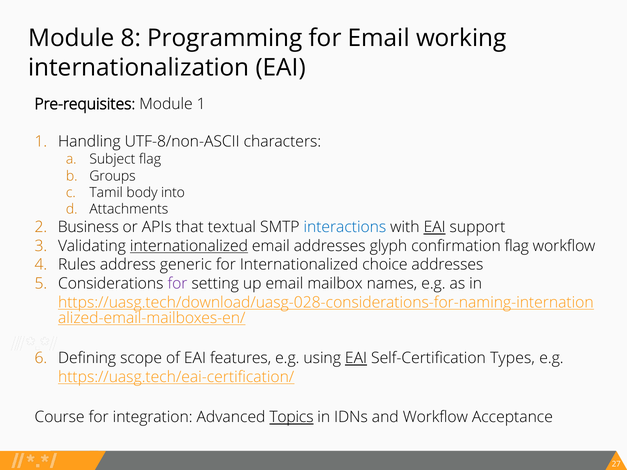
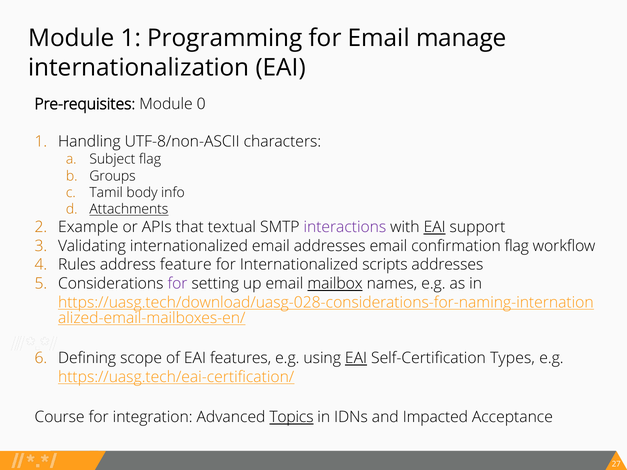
Module 8: 8 -> 1
working: working -> manage
Module 1: 1 -> 0
into: into -> info
Attachments underline: none -> present
Business: Business -> Example
interactions colour: blue -> purple
internationalized at (189, 246) underline: present -> none
addresses glyph: glyph -> email
generic: generic -> feature
choice: choice -> scripts
mailbox underline: none -> present
and Workflow: Workflow -> Impacted
